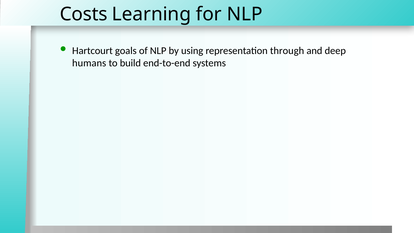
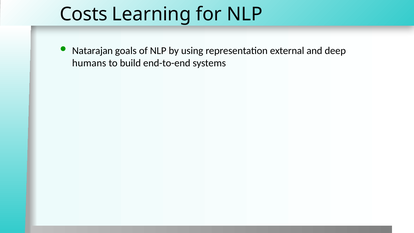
Hartcourt: Hartcourt -> Natarajan
through: through -> external
